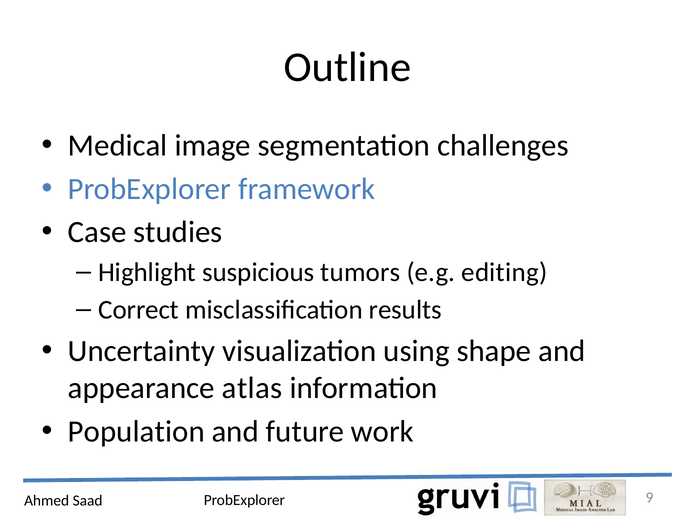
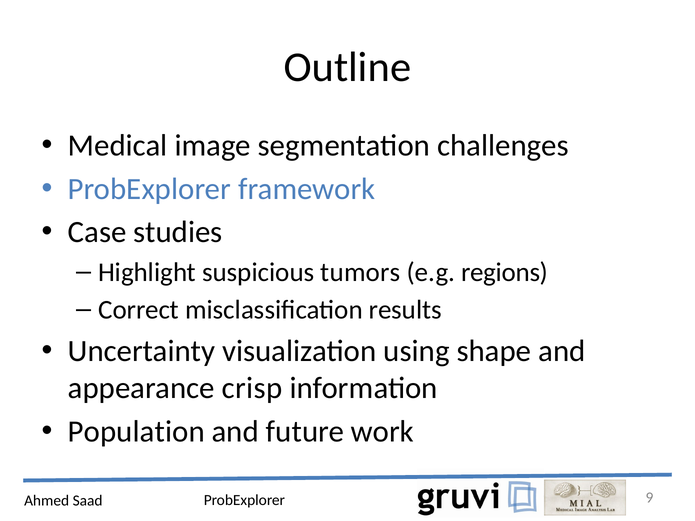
editing: editing -> regions
atlas: atlas -> crisp
